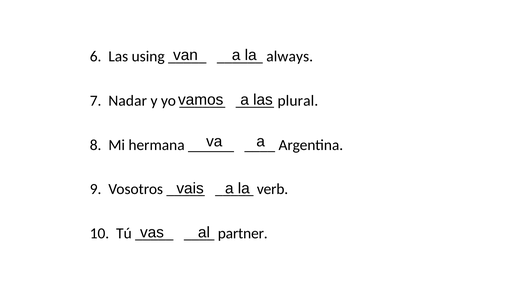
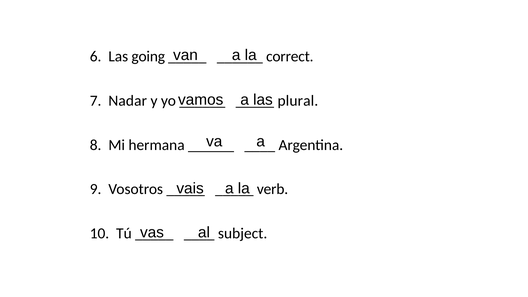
using: using -> going
always: always -> correct
partner: partner -> subject
